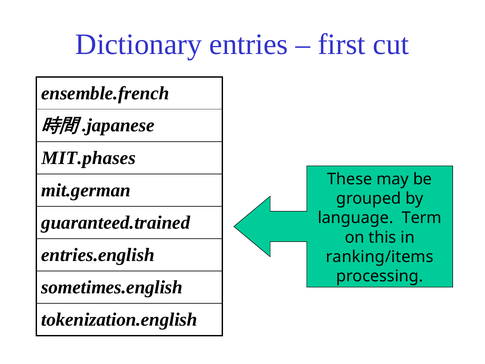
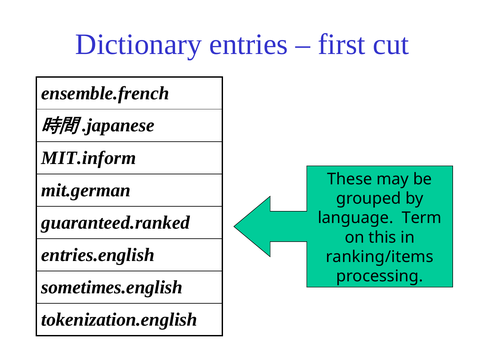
MIT.phases: MIT.phases -> MIT.inform
guaranteed.trained: guaranteed.trained -> guaranteed.ranked
